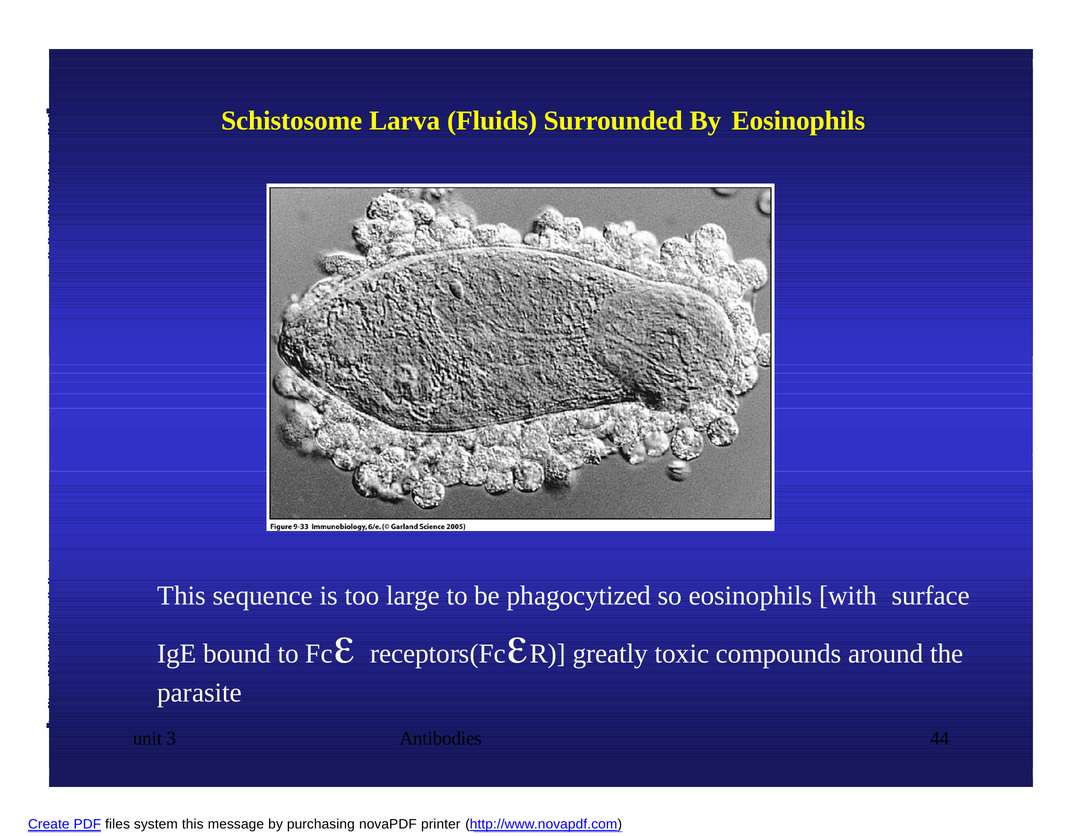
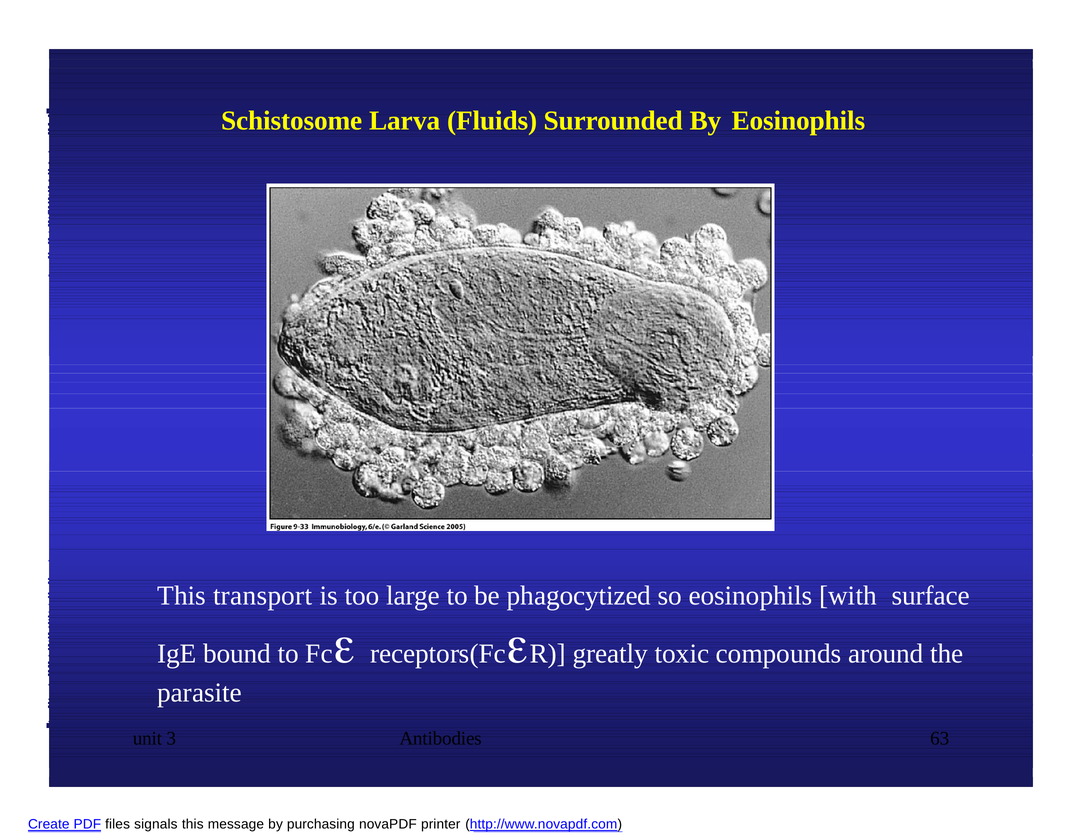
sequence: sequence -> transport
44: 44 -> 63
system: system -> signals
